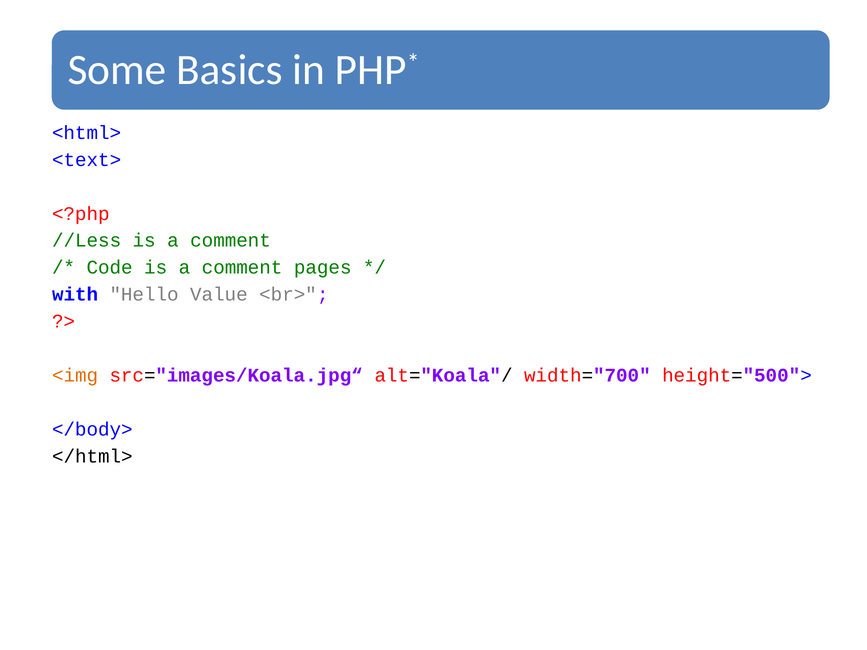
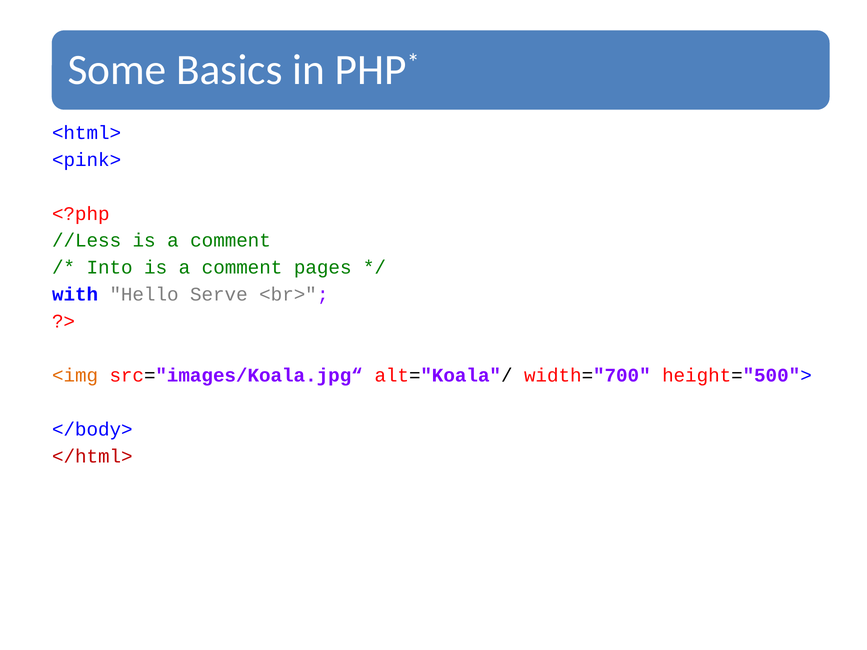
<text>: <text> -> <pink>
Code: Code -> Into
Value: Value -> Serve
</html> colour: black -> red
